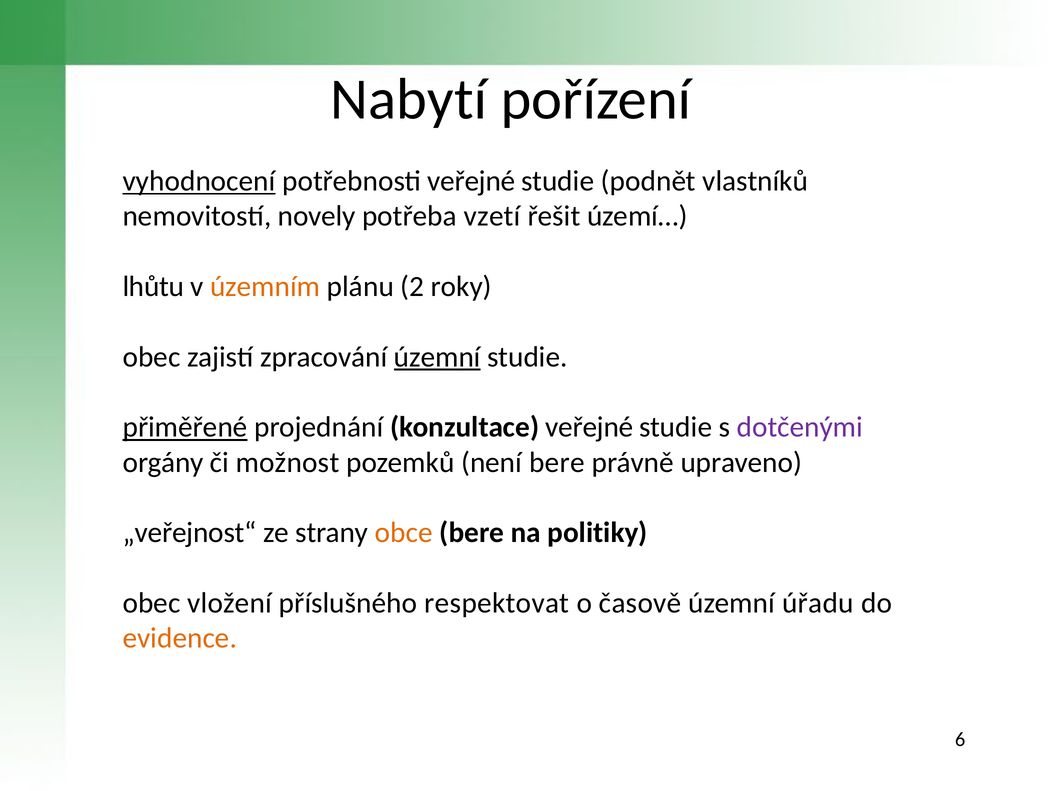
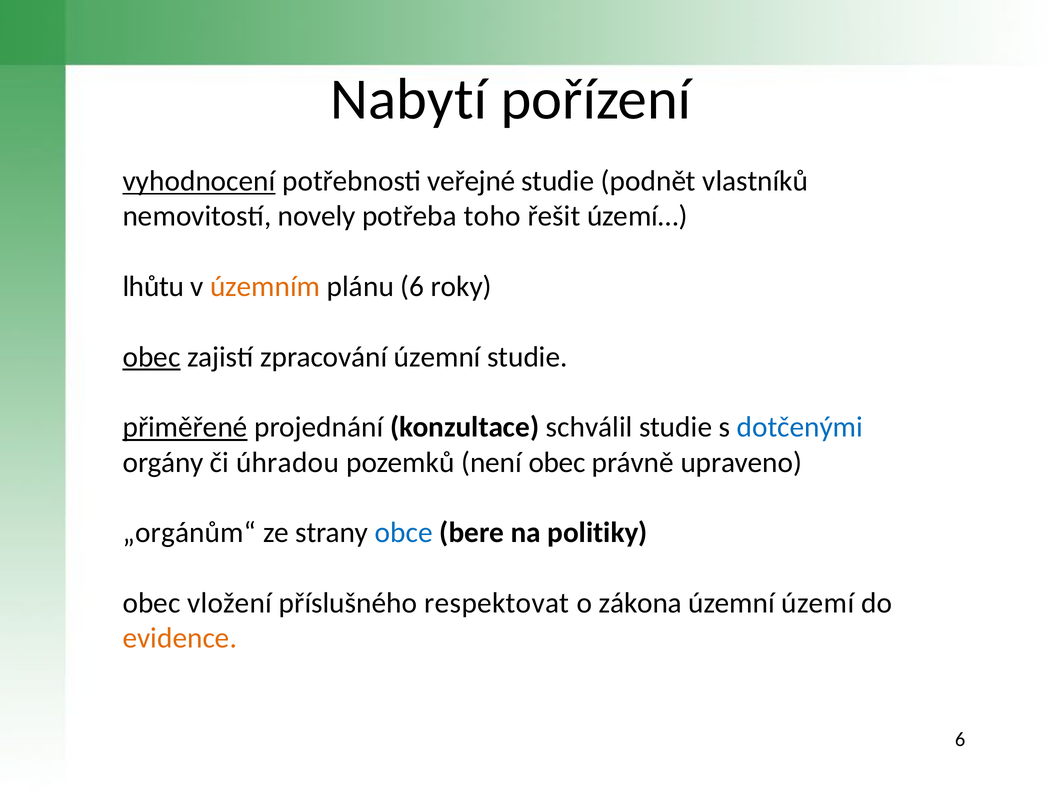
vzetí: vzetí -> toho
plánu 2: 2 -> 6
obec at (152, 357) underline: none -> present
územní at (437, 357) underline: present -> none
konzultace veřejné: veřejné -> schválil
dotčenými colour: purple -> blue
možnost: možnost -> úhradou
není bere: bere -> obec
„veřejnost“: „veřejnost“ -> „orgánům“
obce colour: orange -> blue
časově: časově -> zákona
úřadu: úřadu -> území
